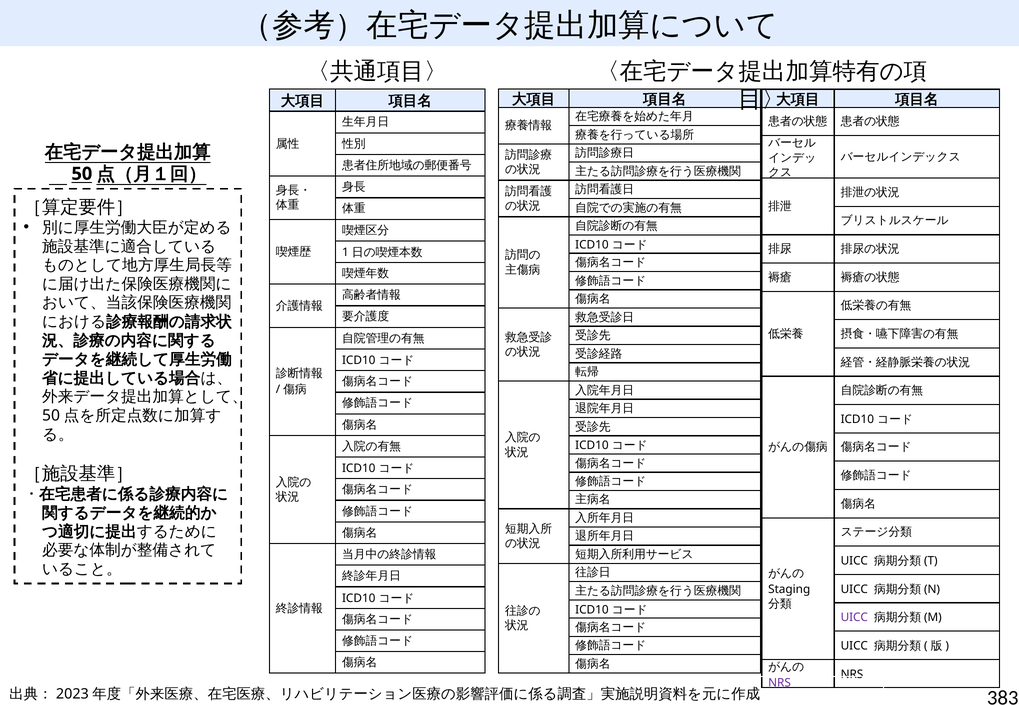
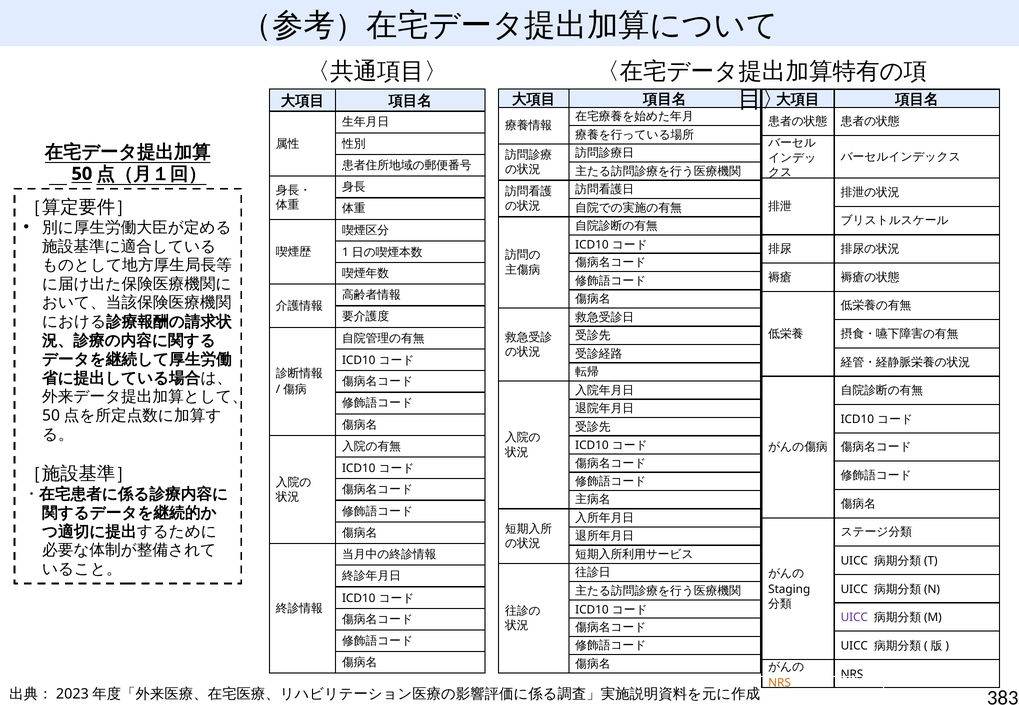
NRS at (780, 683) colour: purple -> orange
